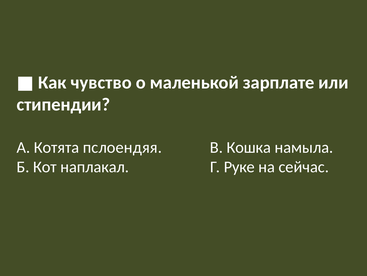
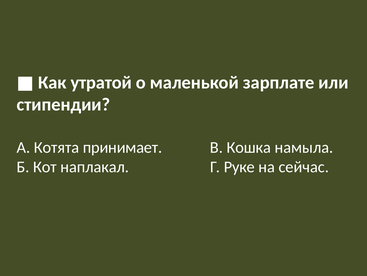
чувство: чувство -> утратой
пслоендяя: пслоендяя -> принимает
